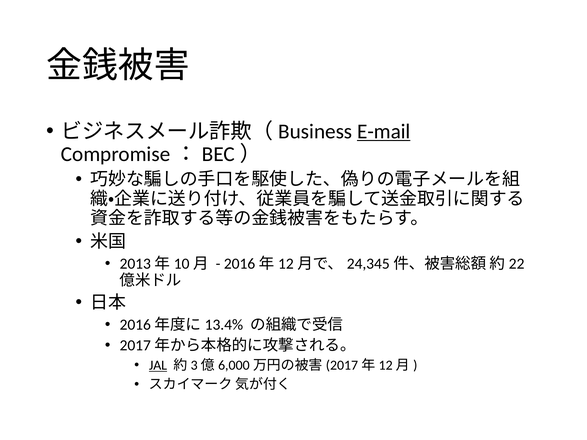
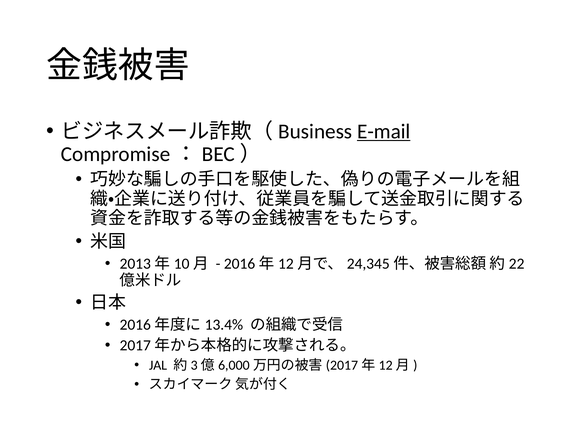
JAL underline: present -> none
